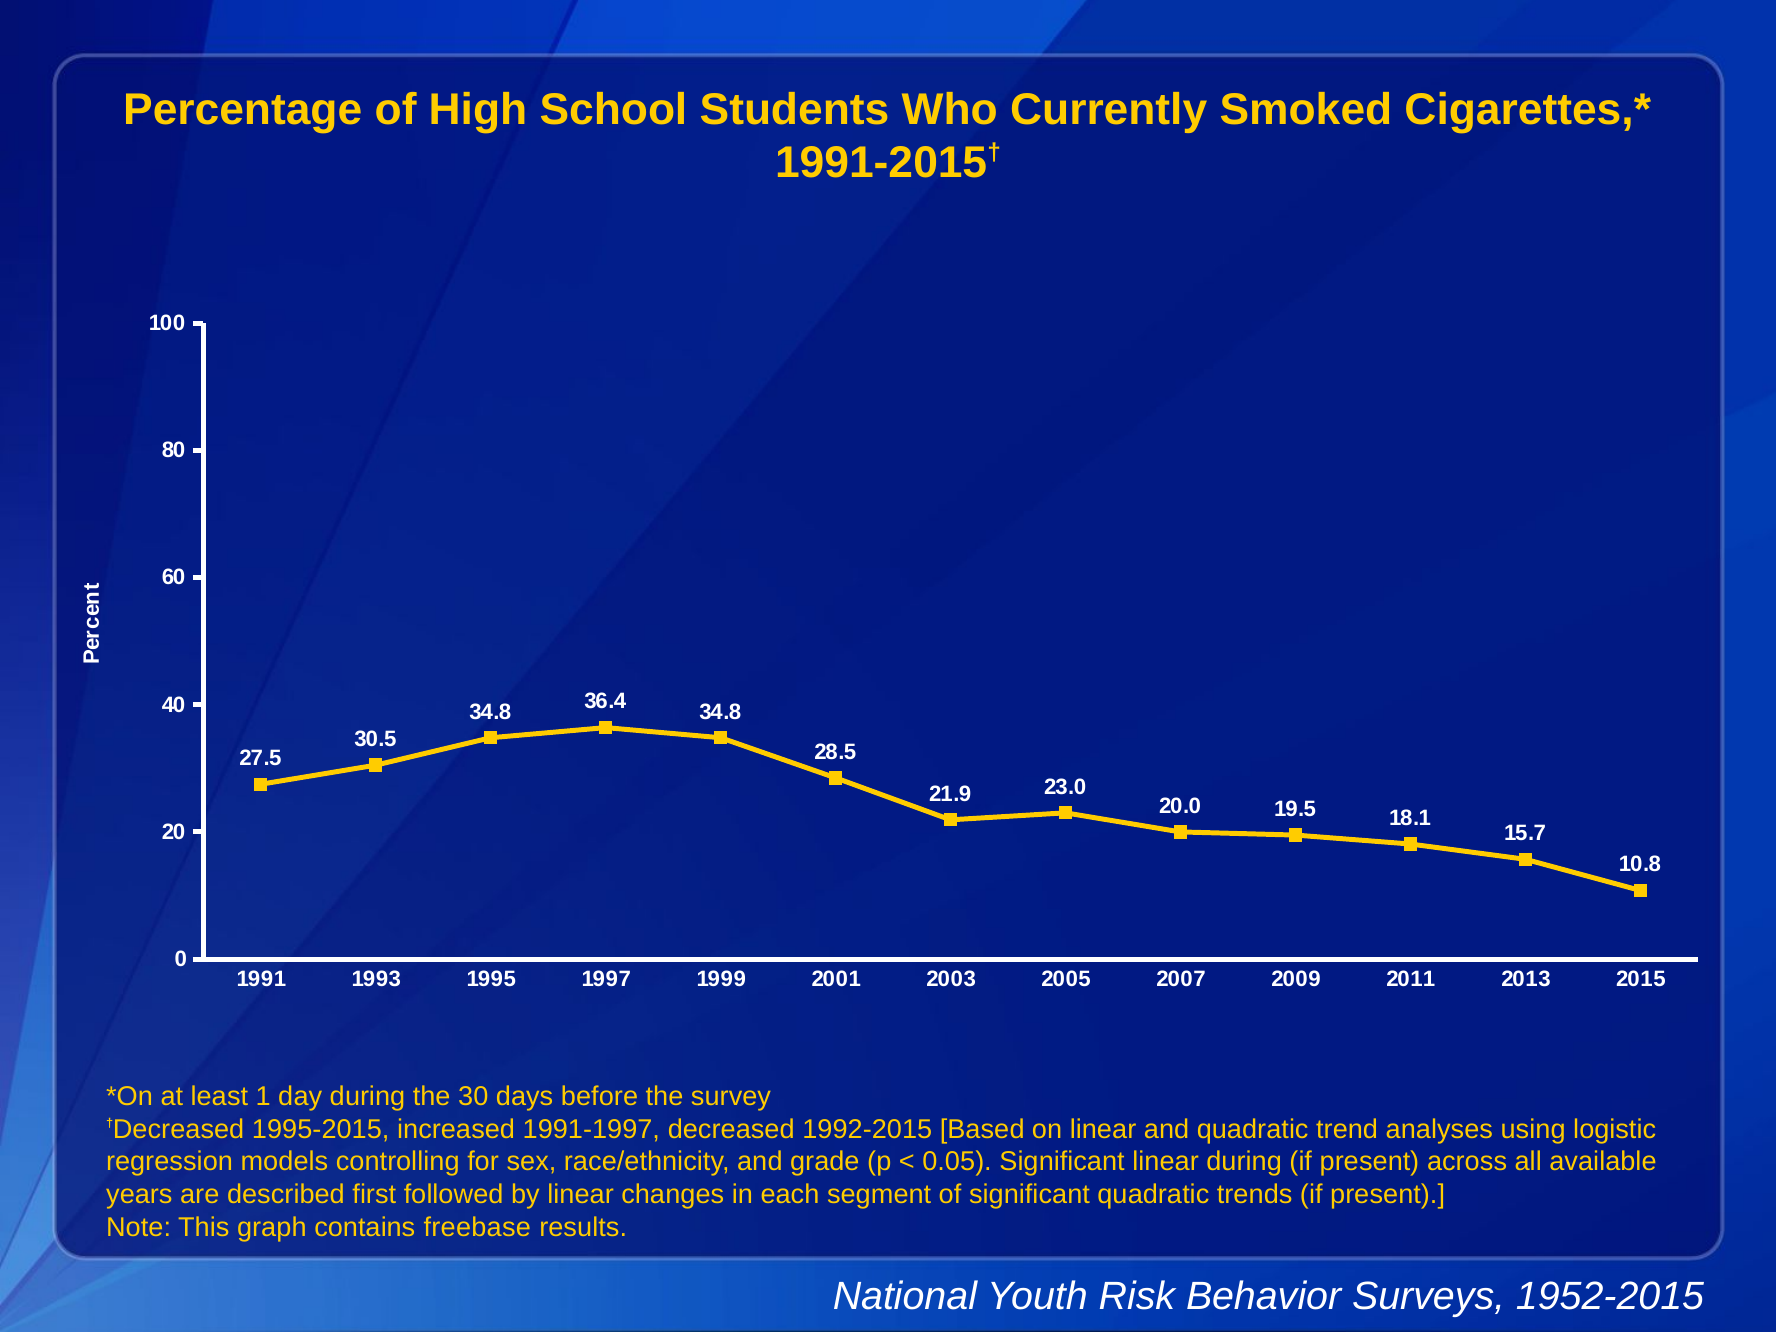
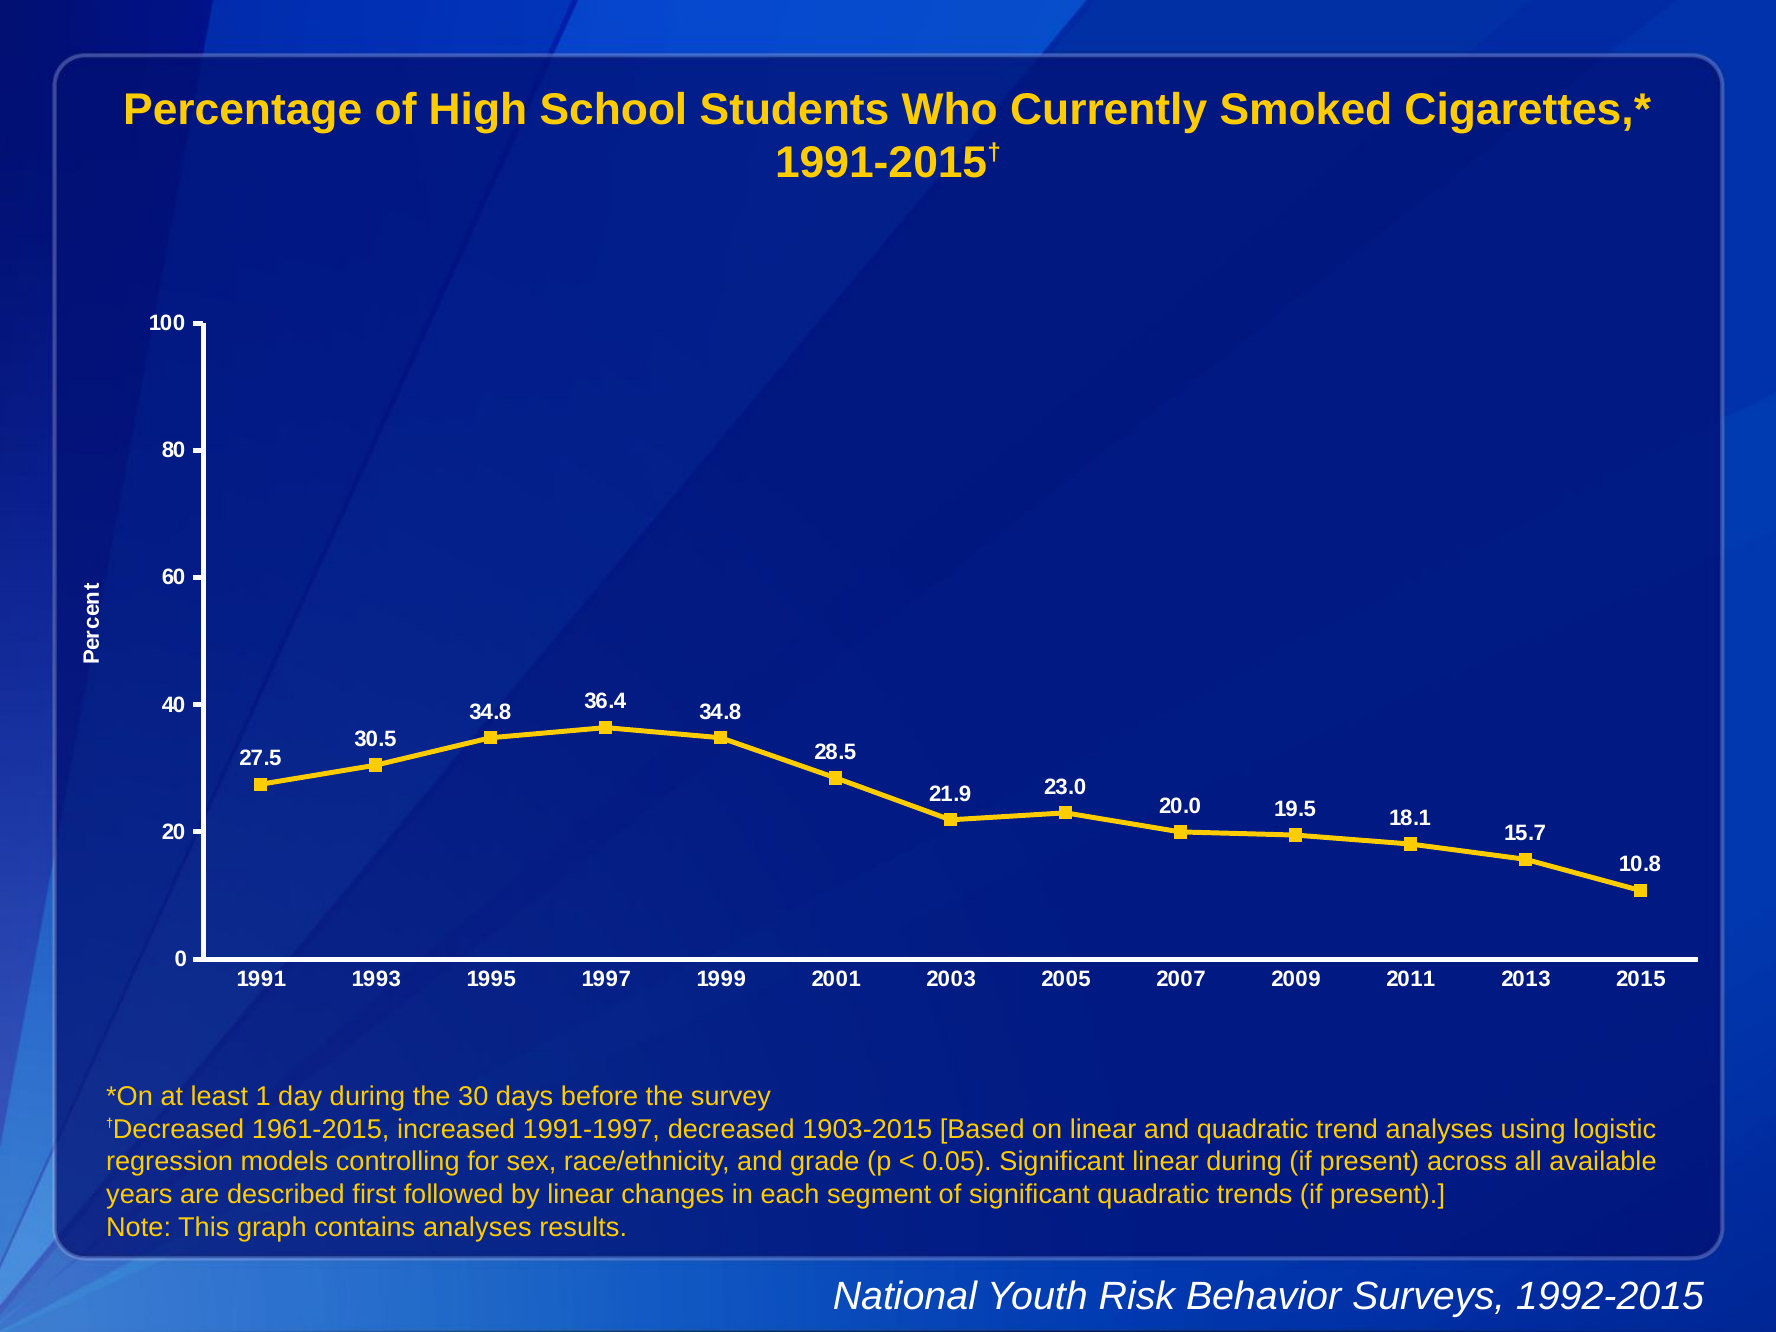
1995-2015: 1995-2015 -> 1961-2015
1992-2015: 1992-2015 -> 1903-2015
contains freebase: freebase -> analyses
1952-2015: 1952-2015 -> 1992-2015
